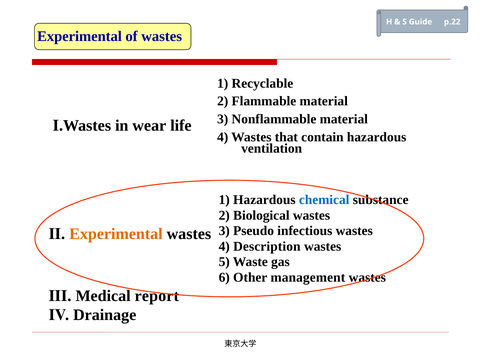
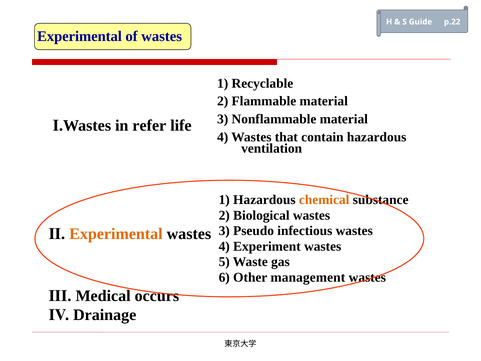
wear: wear -> refer
chemical colour: blue -> orange
Description: Description -> Experiment
report: report -> occurs
